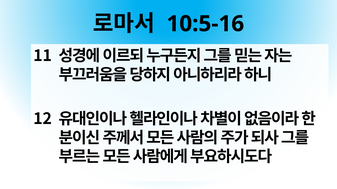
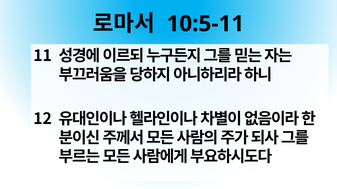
10:5-16: 10:5-16 -> 10:5-11
